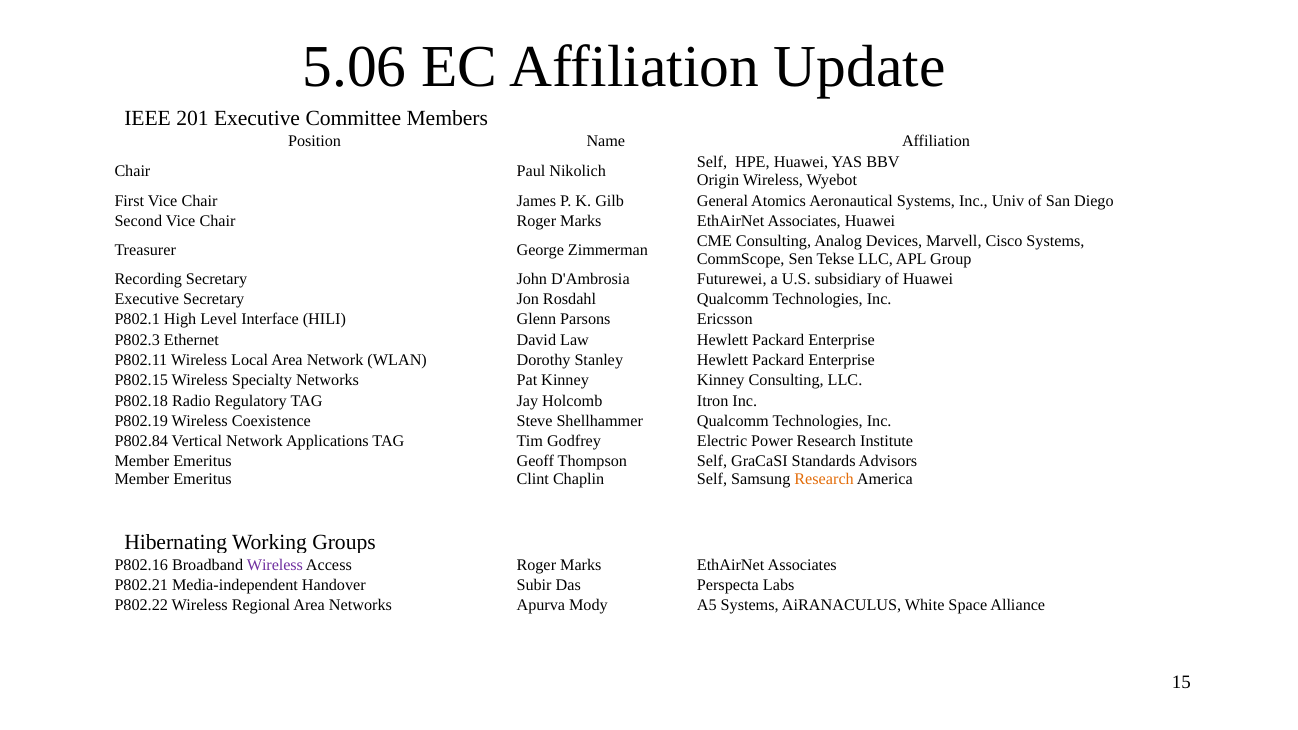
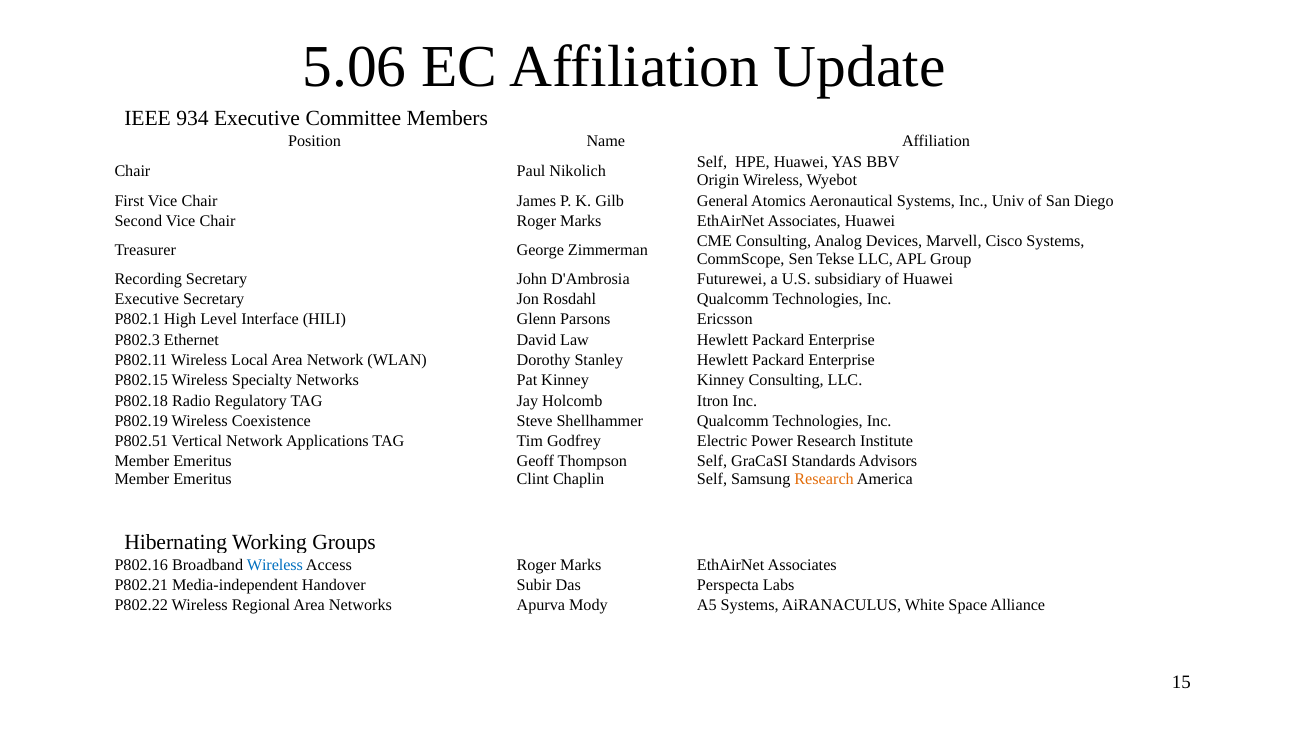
201: 201 -> 934
P802.84: P802.84 -> P802.51
Wireless at (275, 565) colour: purple -> blue
